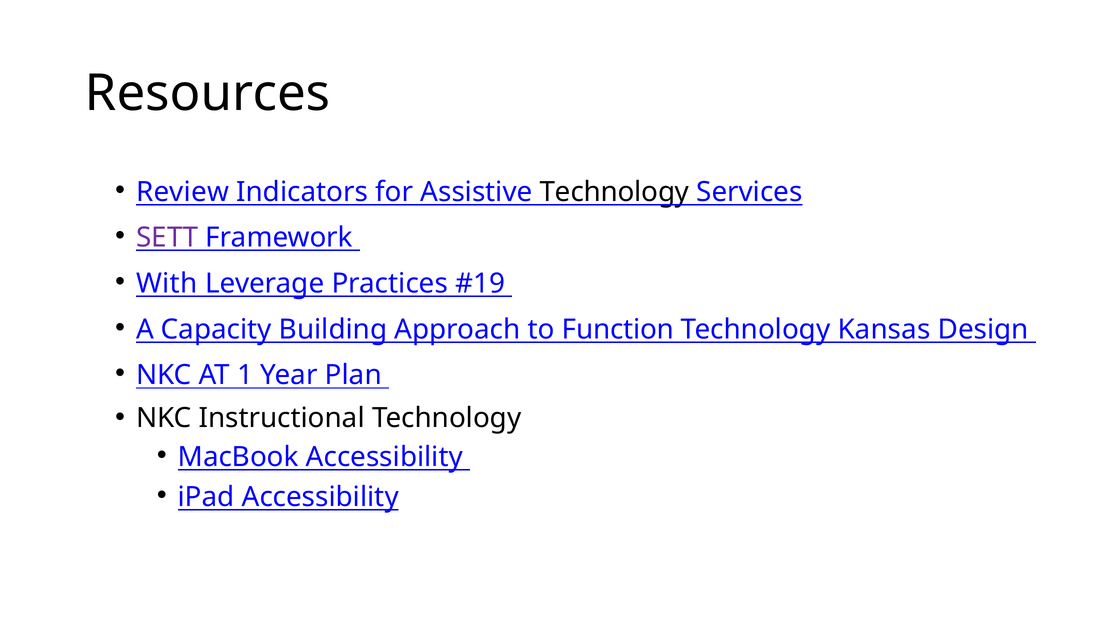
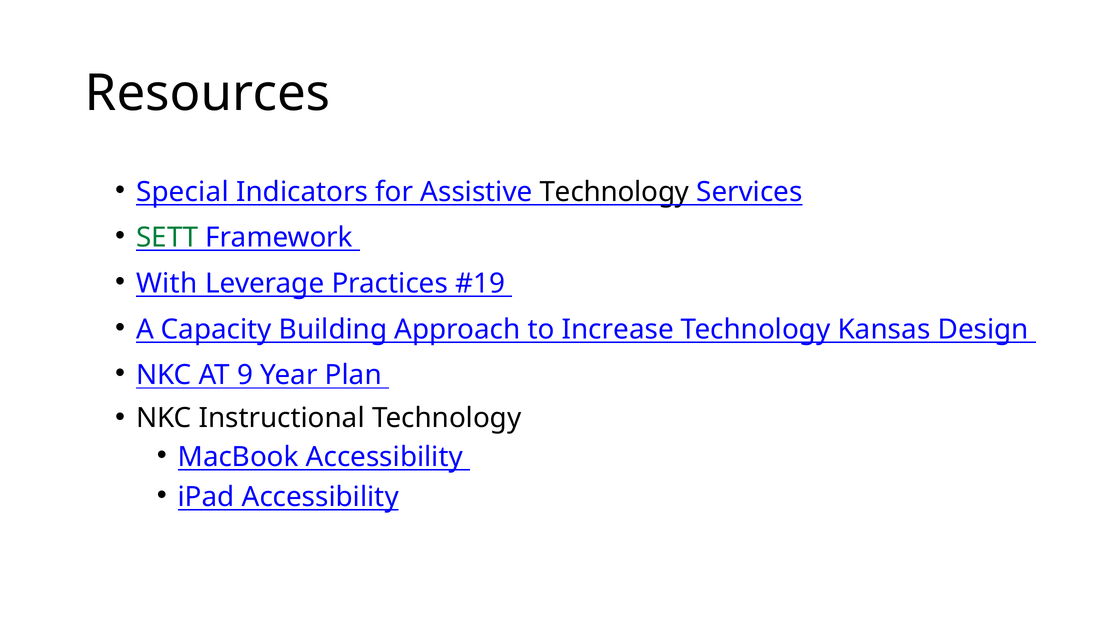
Review: Review -> Special
SETT colour: purple -> green
Function: Function -> Increase
1: 1 -> 9
